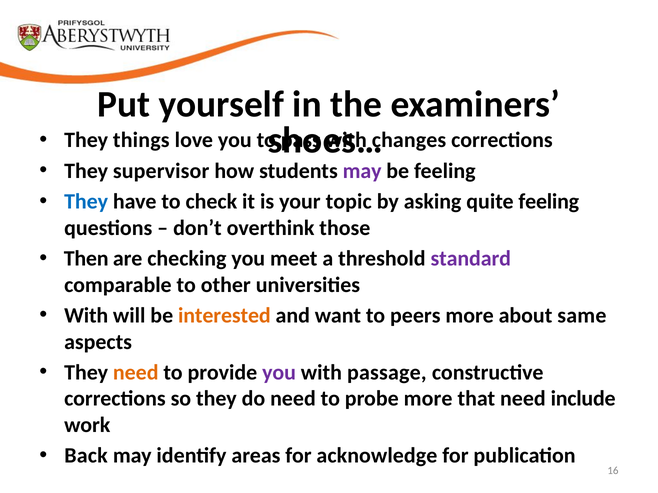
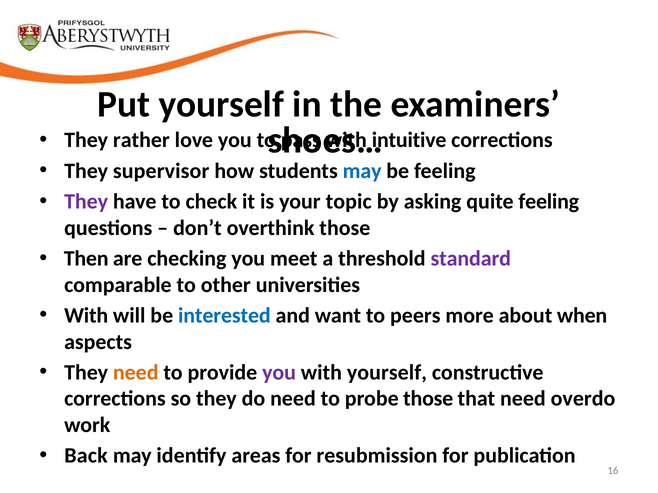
things: things -> rather
changes: changes -> intuitive
may at (362, 171) colour: purple -> blue
They at (86, 202) colour: blue -> purple
interested colour: orange -> blue
same: same -> when
with passage: passage -> yourself
probe more: more -> those
include: include -> overdo
acknowledge: acknowledge -> resubmission
